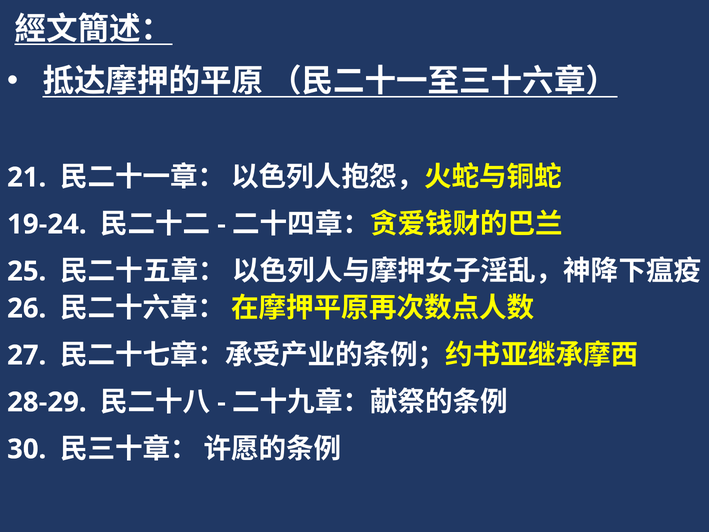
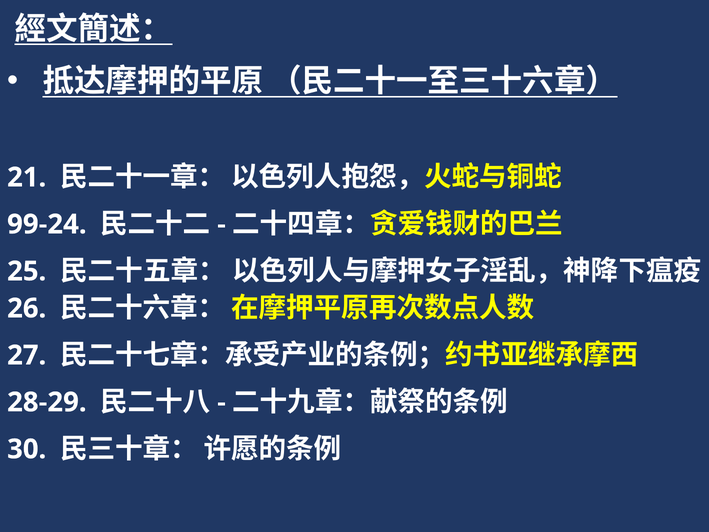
19-24: 19-24 -> 99-24
